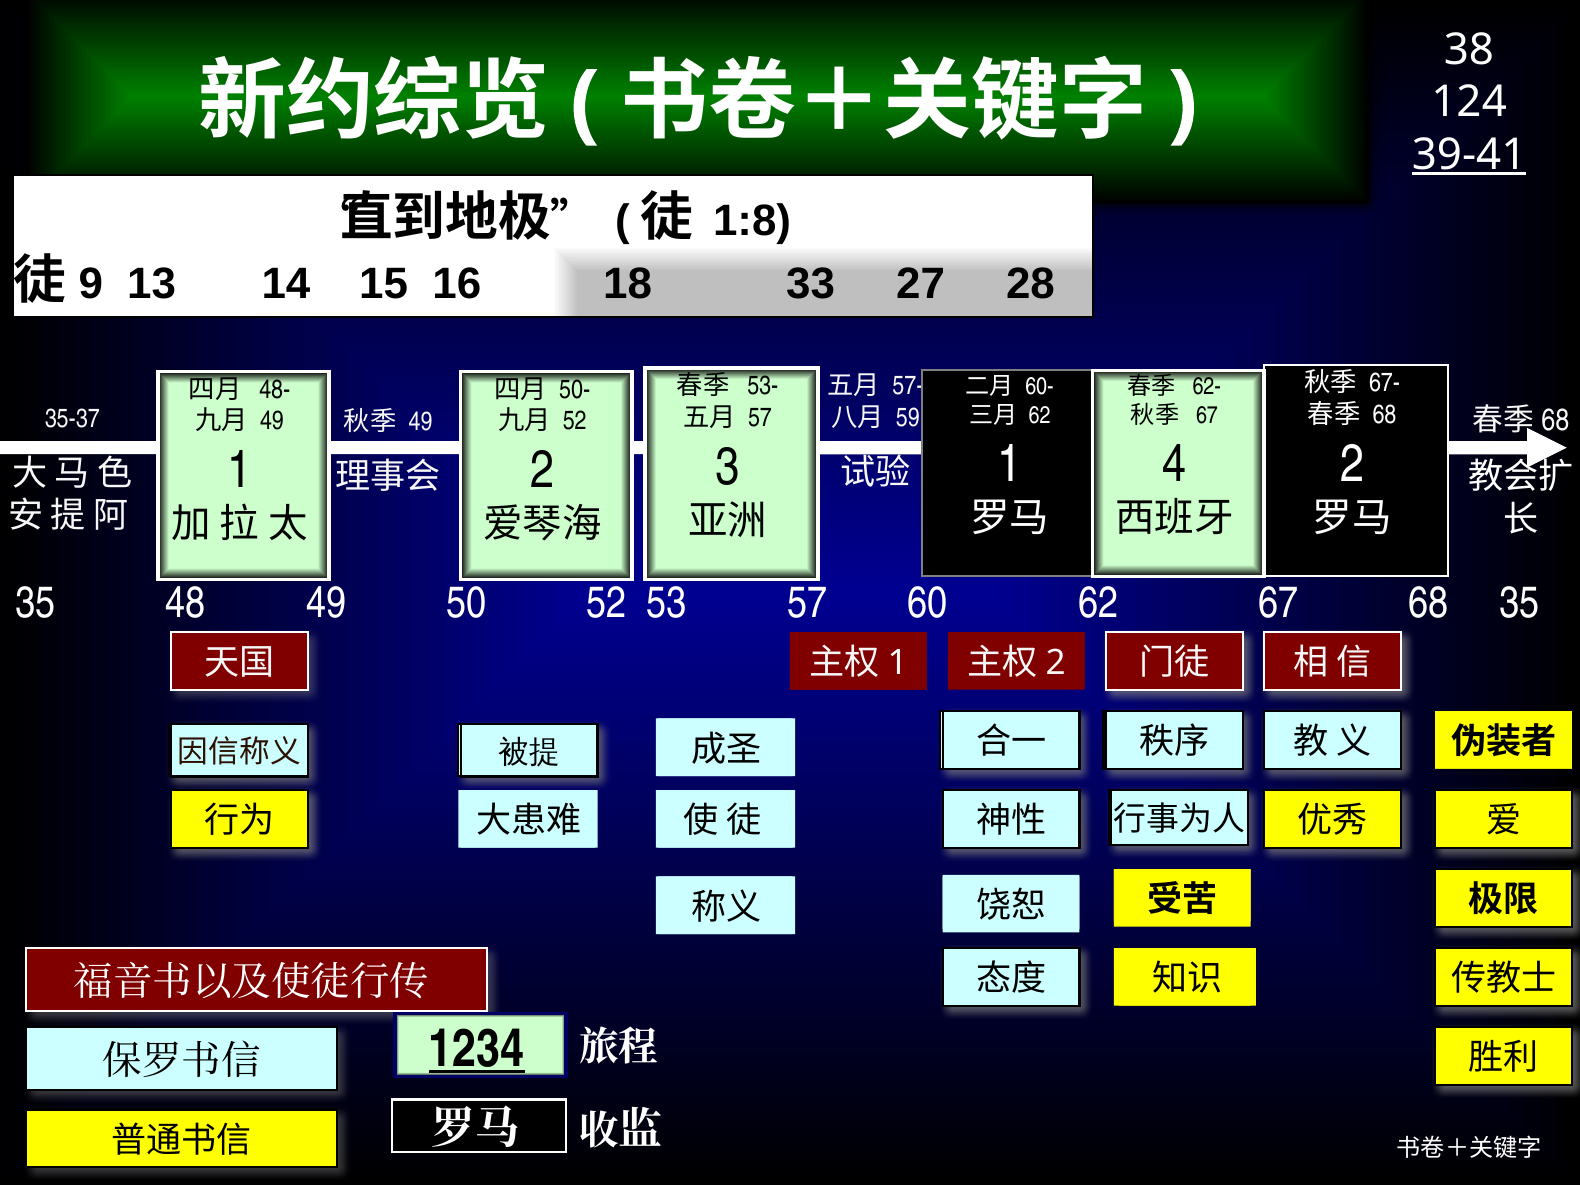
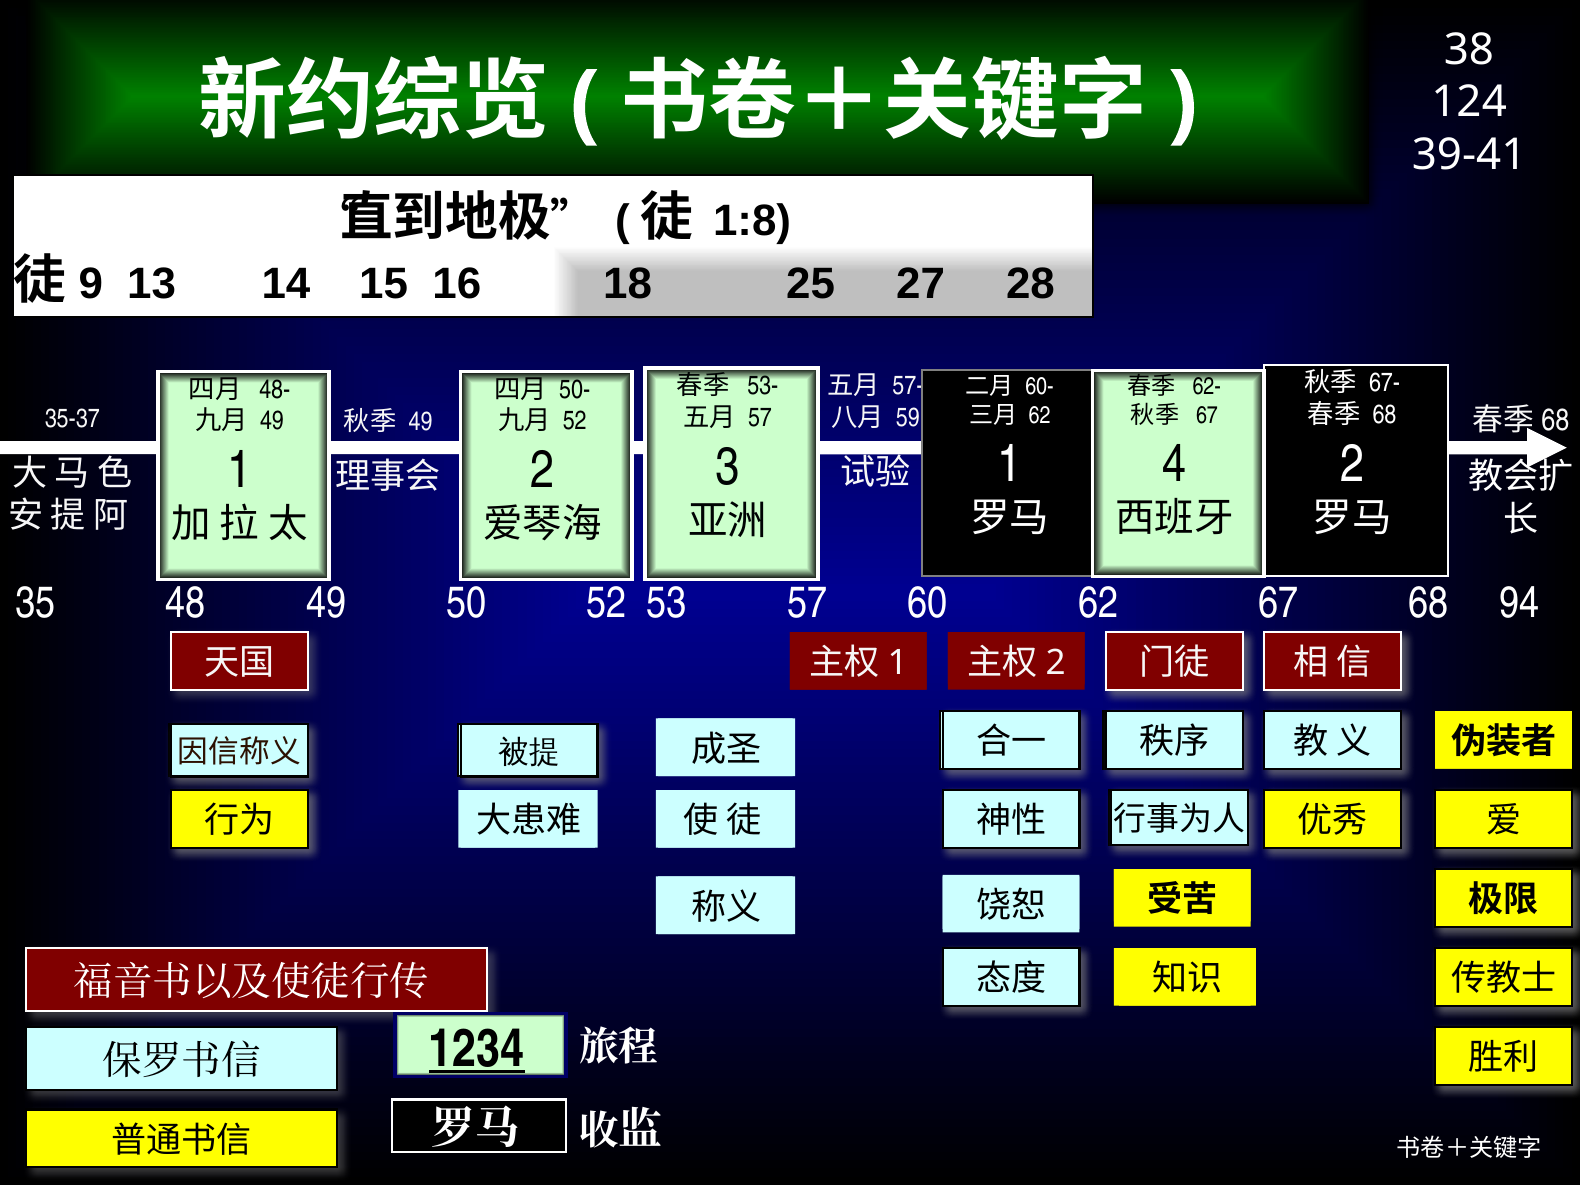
39-41 underline: present -> none
33: 33 -> 25
68 35: 35 -> 94
